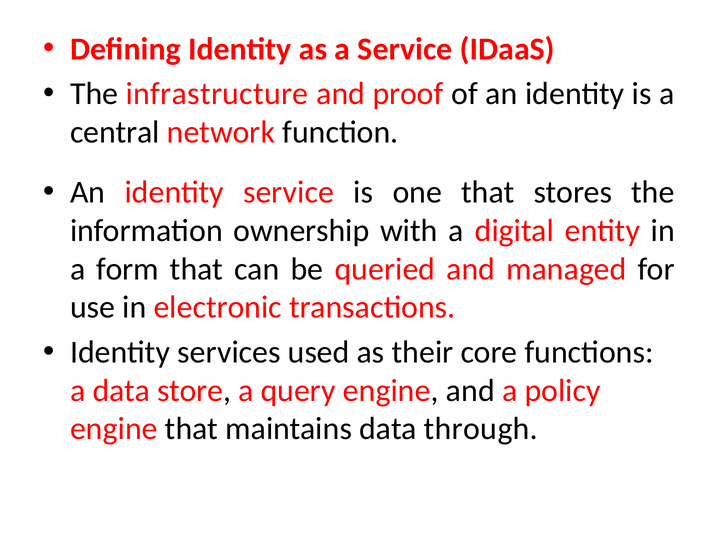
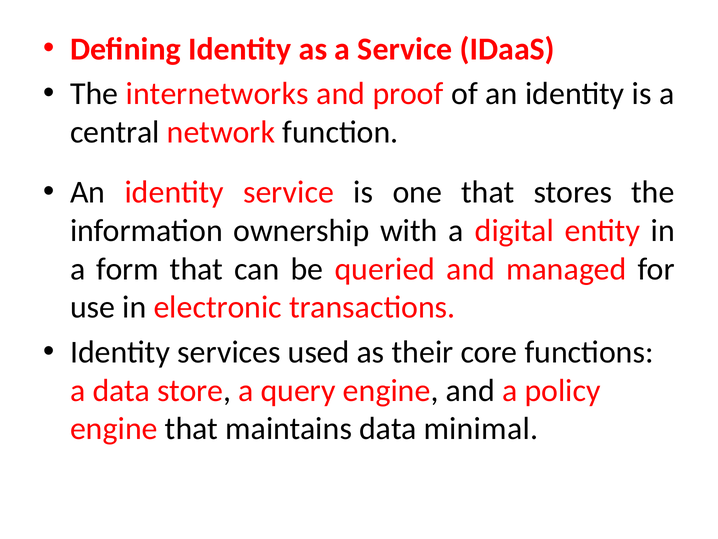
infrastructure: infrastructure -> internetworks
through: through -> minimal
